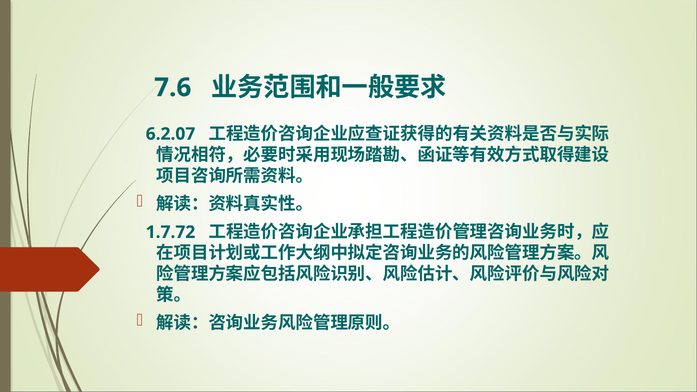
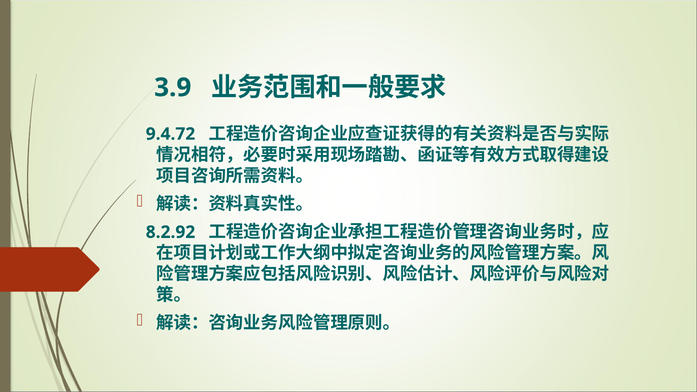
7.6: 7.6 -> 3.9
6.2.07: 6.2.07 -> 9.4.72
1.7.72: 1.7.72 -> 8.2.92
